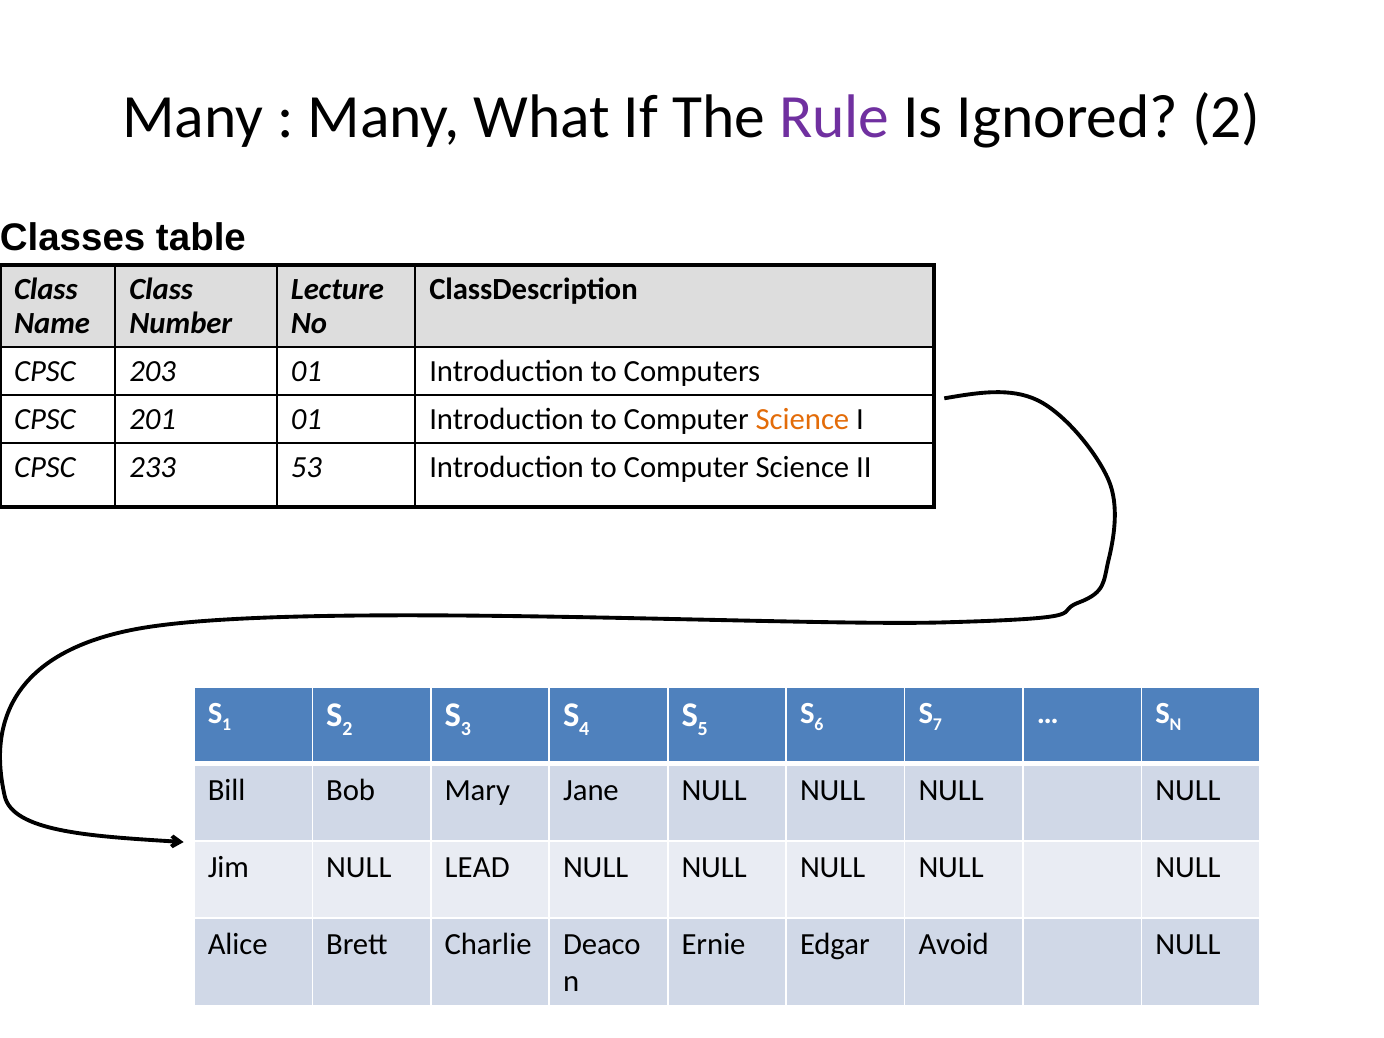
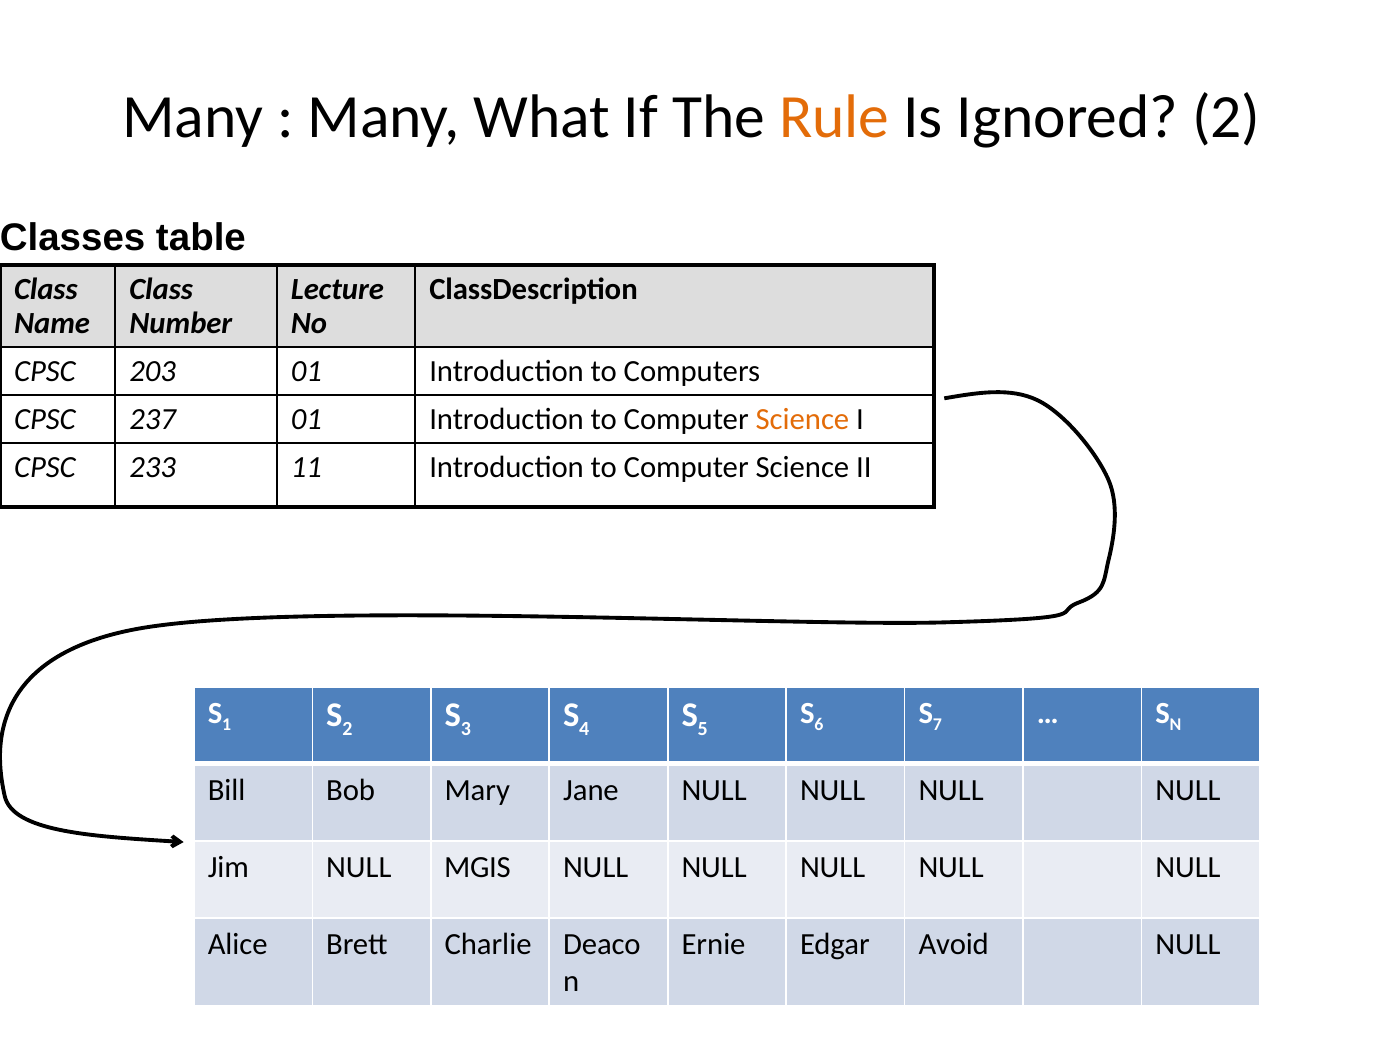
Rule colour: purple -> orange
201: 201 -> 237
53: 53 -> 11
LEAD: LEAD -> MGIS
